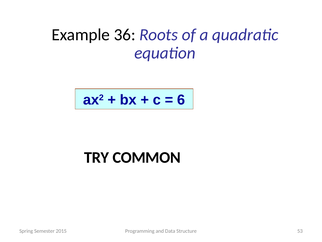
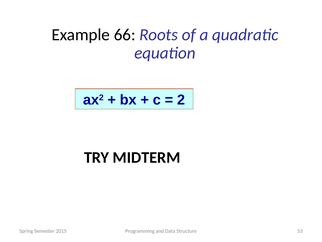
36: 36 -> 66
6: 6 -> 2
COMMON: COMMON -> MIDTERM
